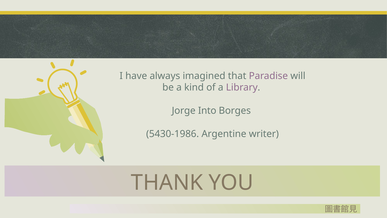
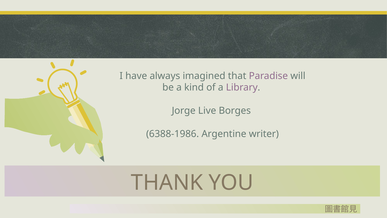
Into: Into -> Live
5430-1986: 5430-1986 -> 6388-1986
